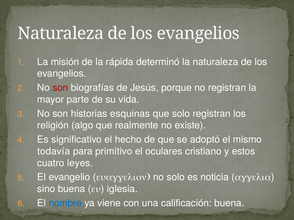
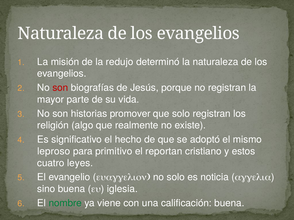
rápida: rápida -> redujo
esquinas: esquinas -> promover
todavía: todavía -> leproso
oculares: oculares -> reportan
nombre colour: blue -> green
